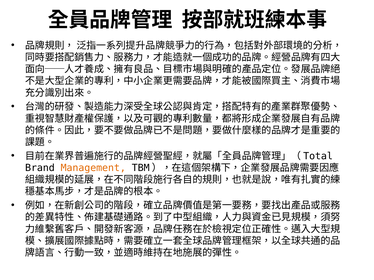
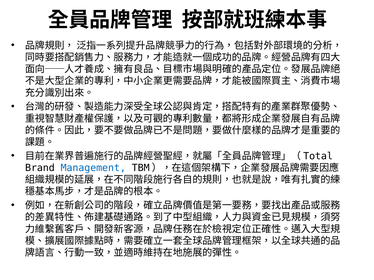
Management colour: orange -> blue
